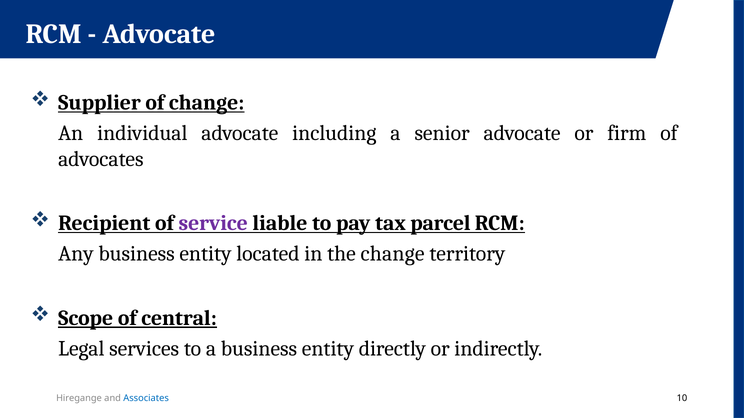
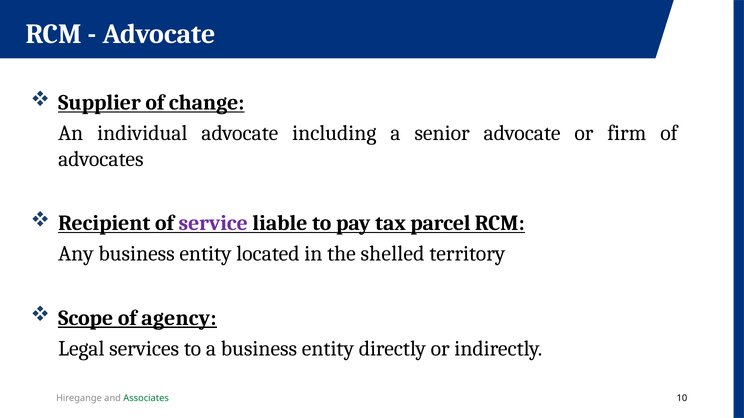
the change: change -> shelled
central: central -> agency
Associates colour: blue -> green
